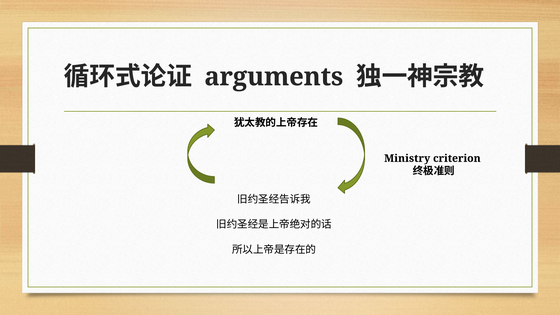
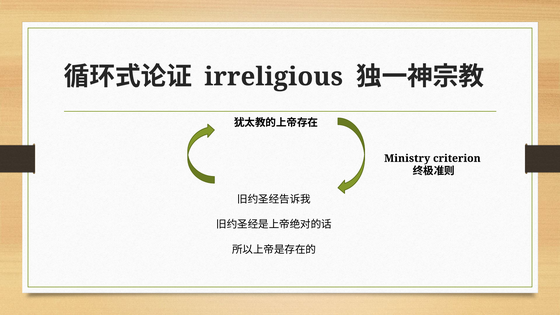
arguments: arguments -> irreligious
